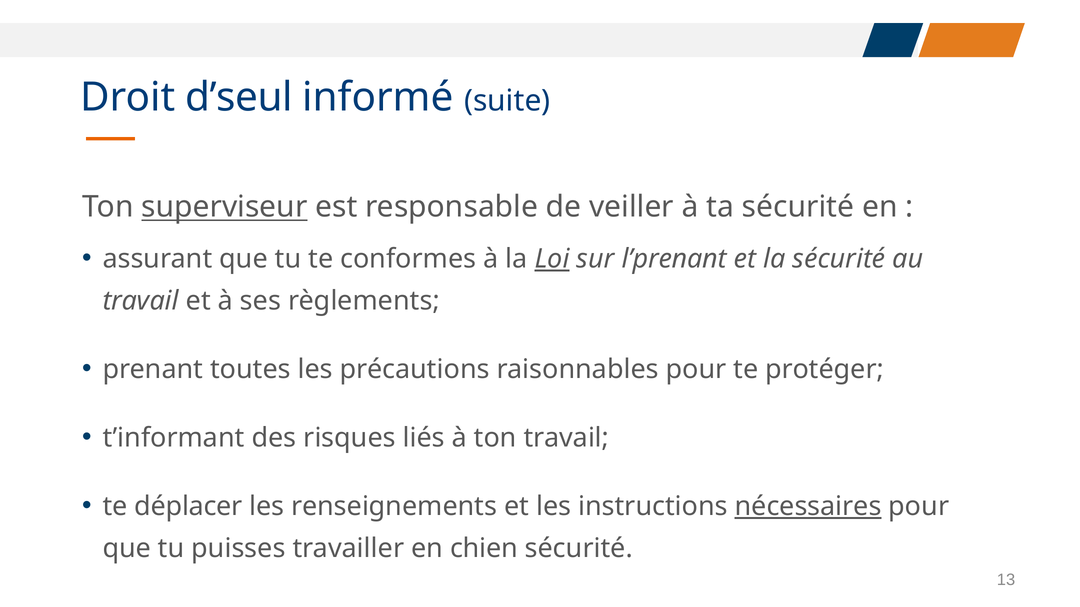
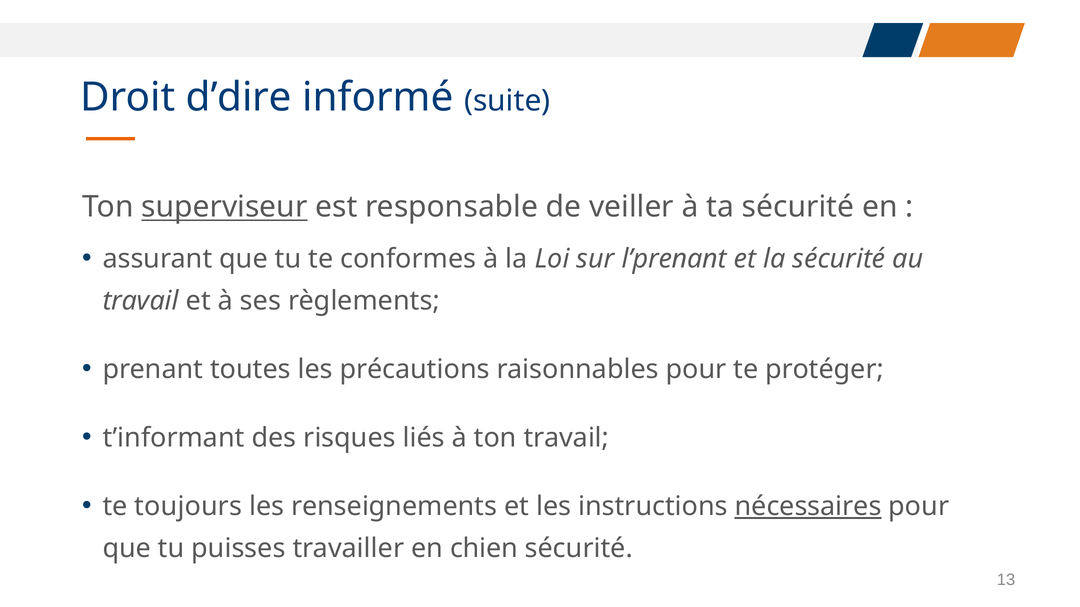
d’seul: d’seul -> d’dire
Loi underline: present -> none
déplacer: déplacer -> toujours
